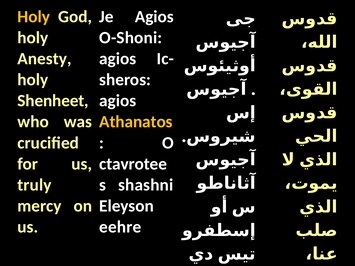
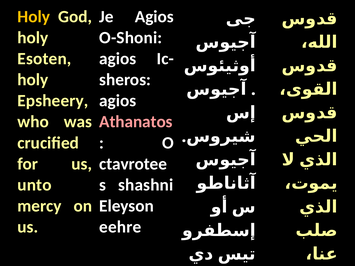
Anesty: Anesty -> Esoten
Shenheet: Shenheet -> Epsheery
Athanatos colour: yellow -> pink
truly: truly -> unto
